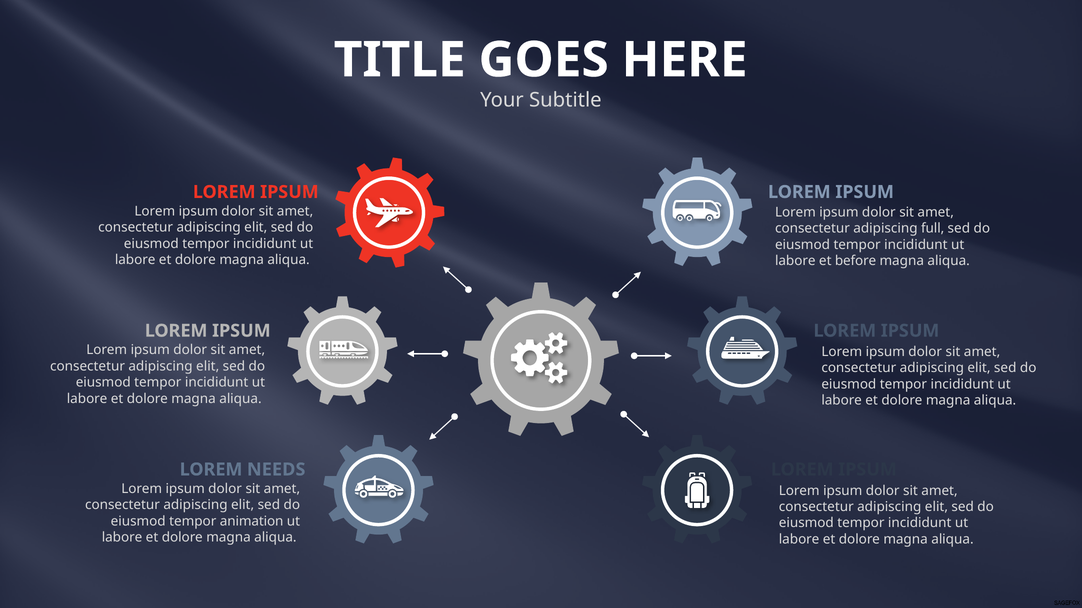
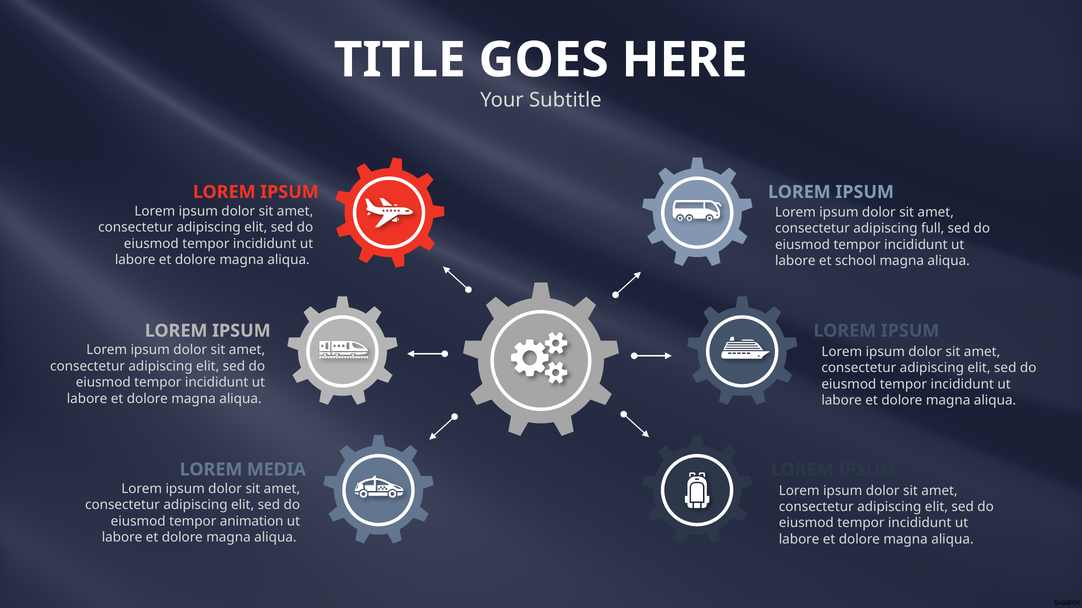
before: before -> school
NEEDS: NEEDS -> MEDIA
